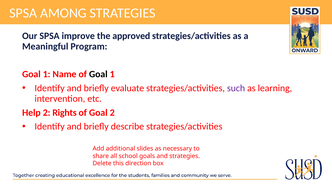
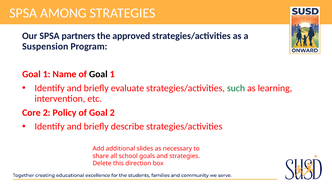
improve: improve -> partners
Meaningful: Meaningful -> Suspension
such colour: purple -> green
Help: Help -> Core
Rights: Rights -> Policy
